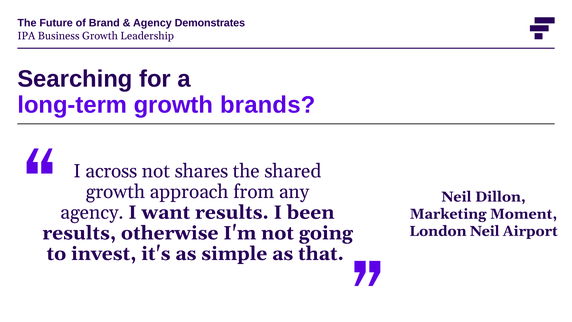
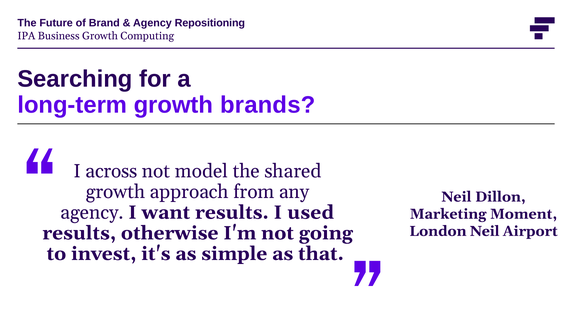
Demonstrates: Demonstrates -> Repositioning
Leadership: Leadership -> Computing
shares: shares -> model
been: been -> used
